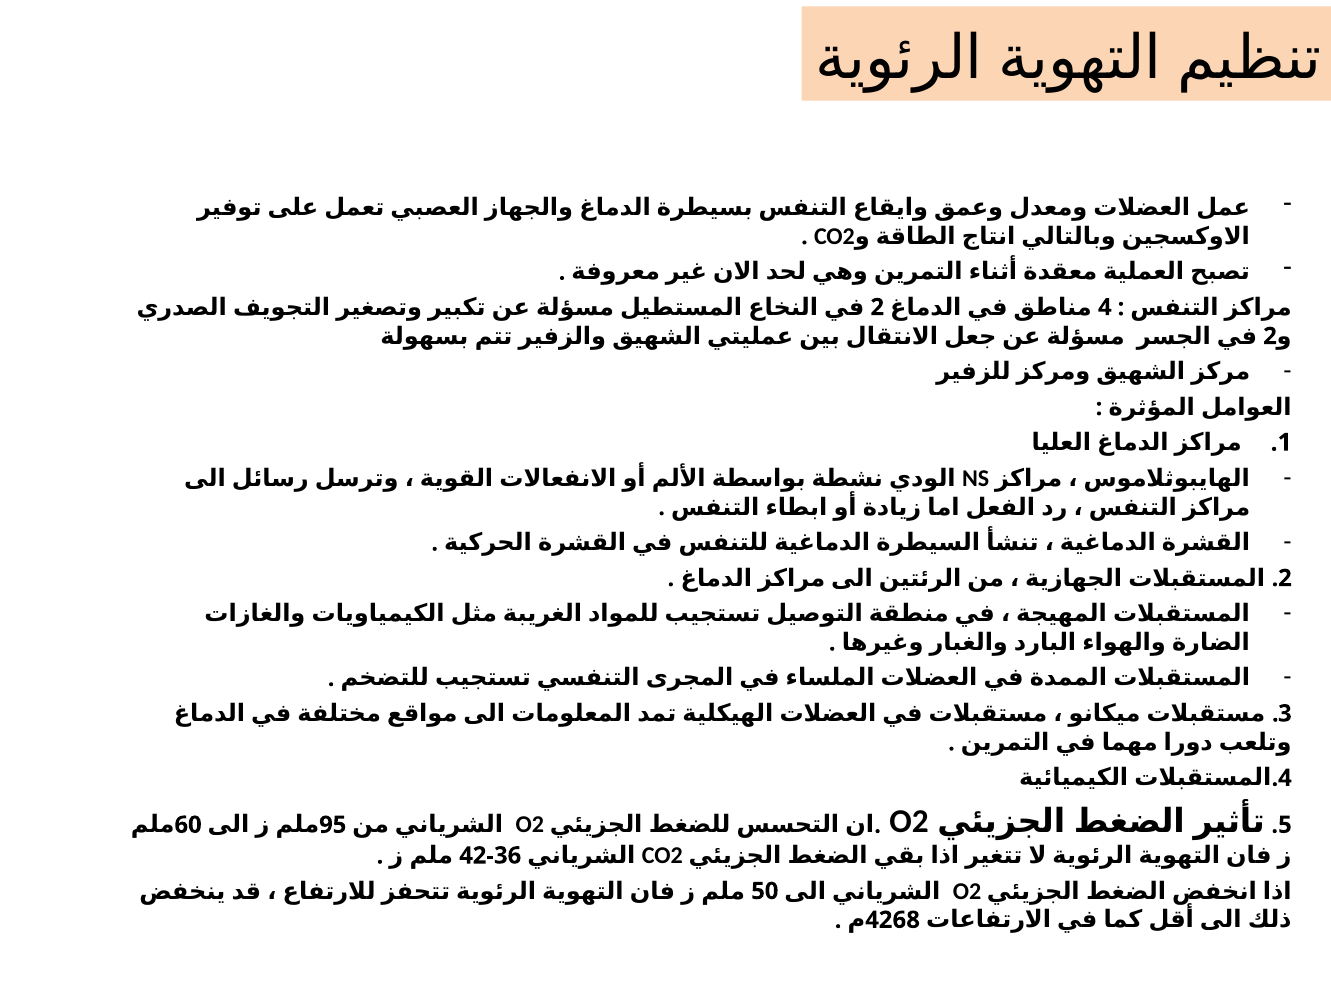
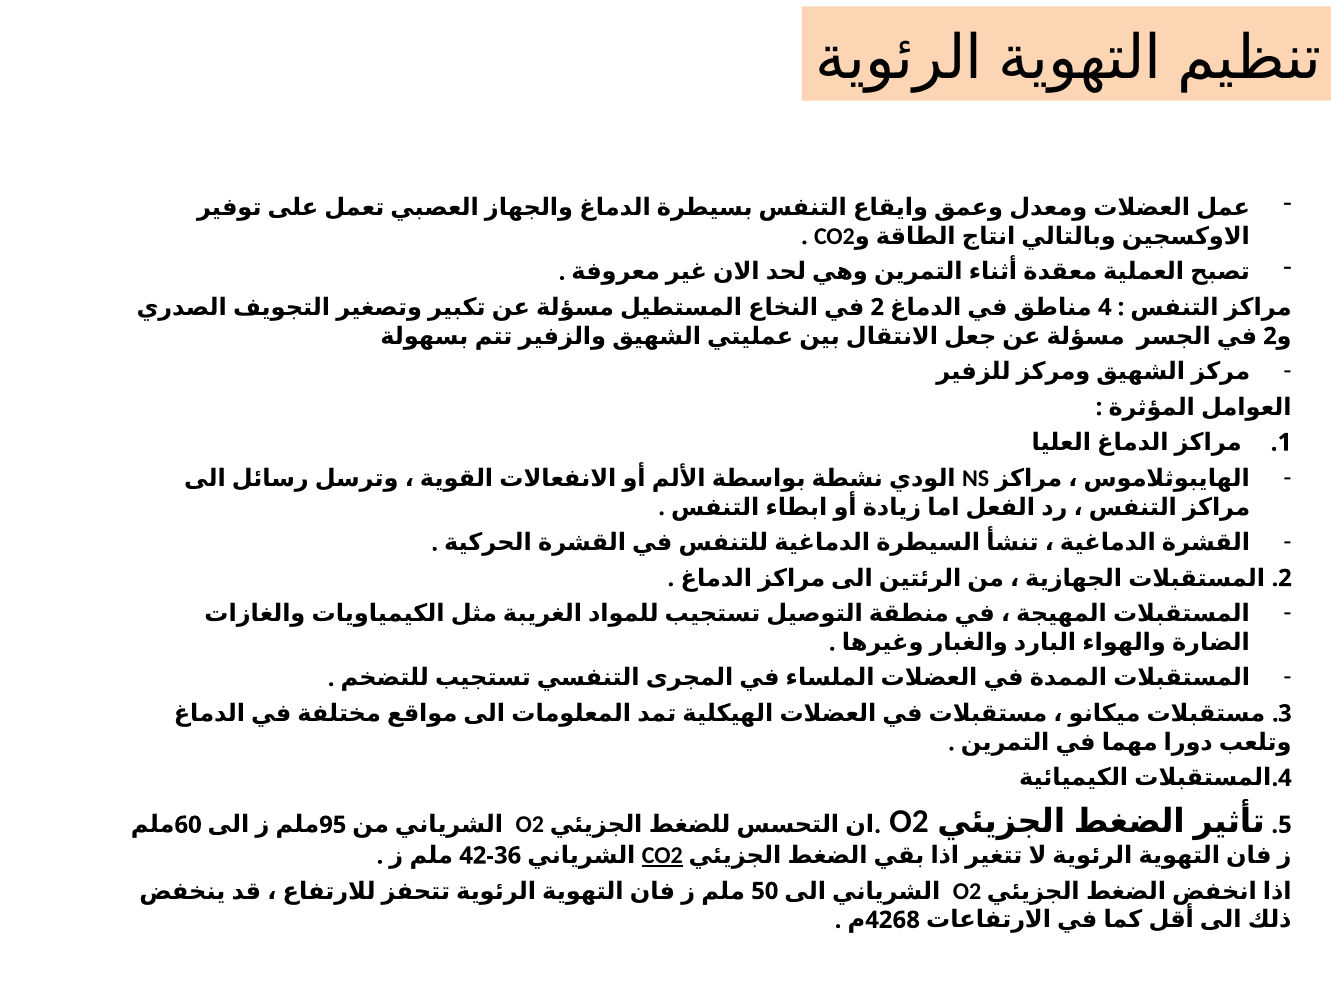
CO2 at (662, 856) underline: none -> present
